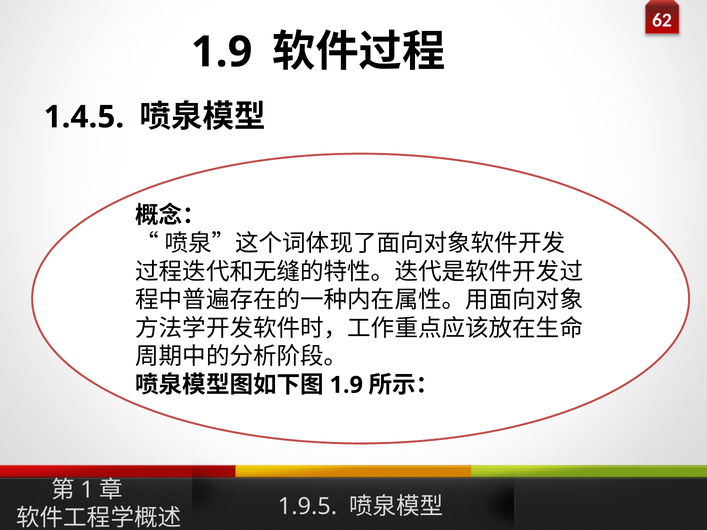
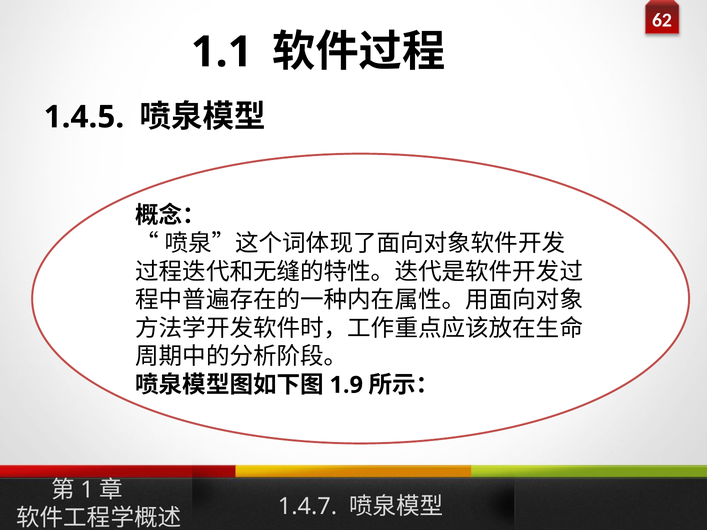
1.9 at (222, 52): 1.9 -> 1.1
1.9.5: 1.9.5 -> 1.4.7
